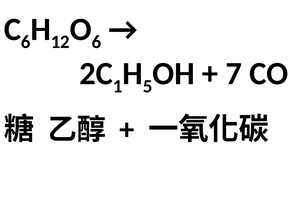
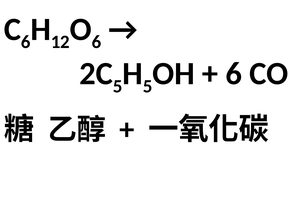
1 at (118, 86): 1 -> 5
7 at (234, 74): 7 -> 6
